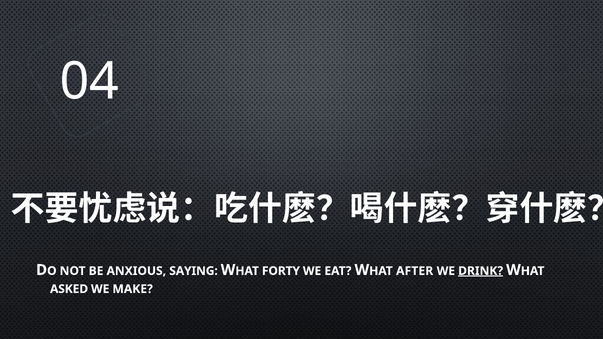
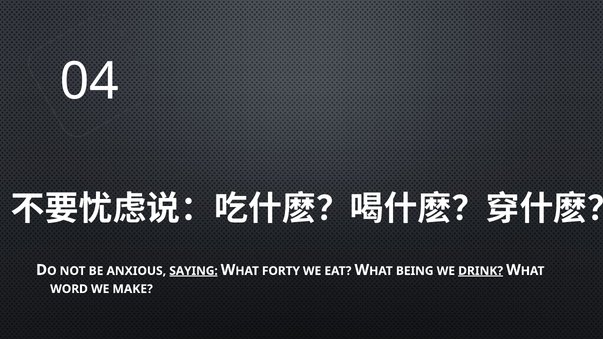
SAYING underline: none -> present
AFTER: AFTER -> BEING
ASKED: ASKED -> WORD
